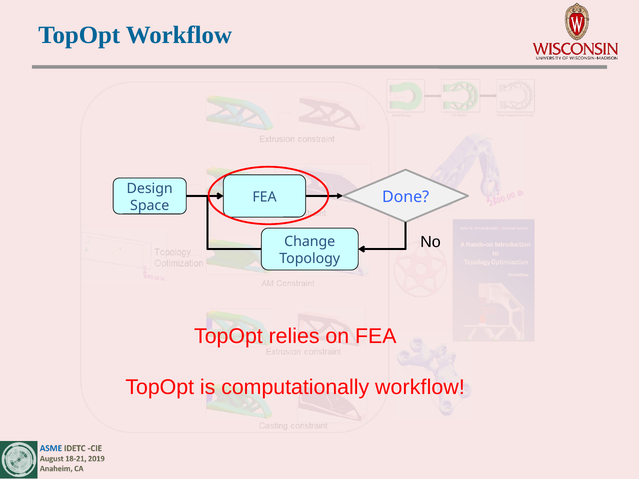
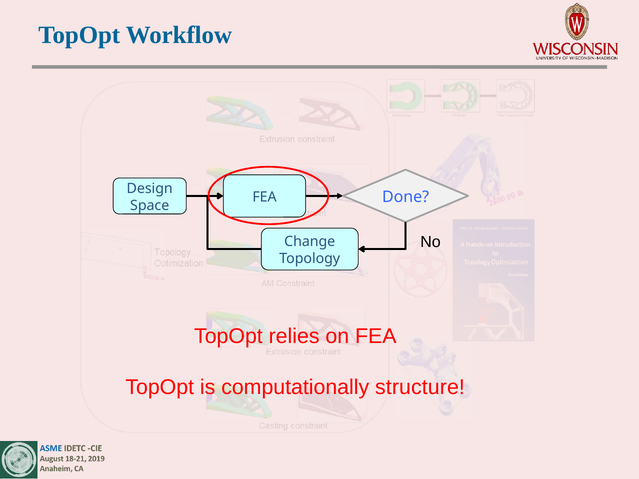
computationally workflow: workflow -> structure
